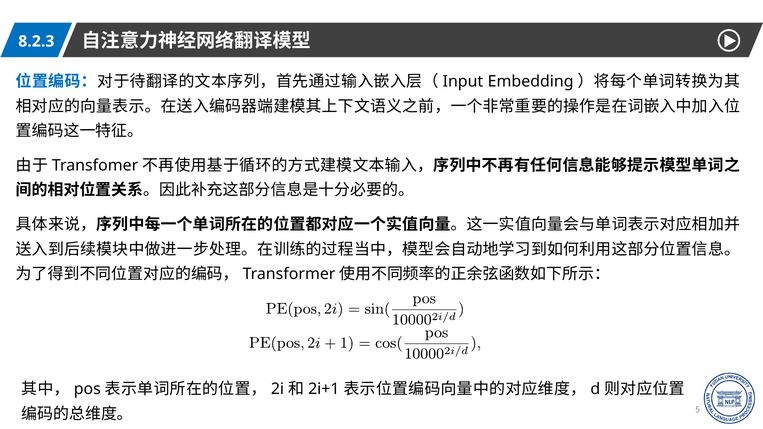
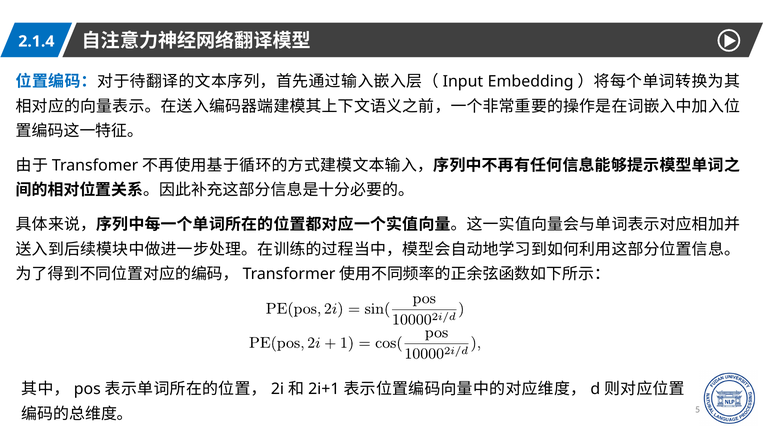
8.2.3: 8.2.3 -> 2.1.4
